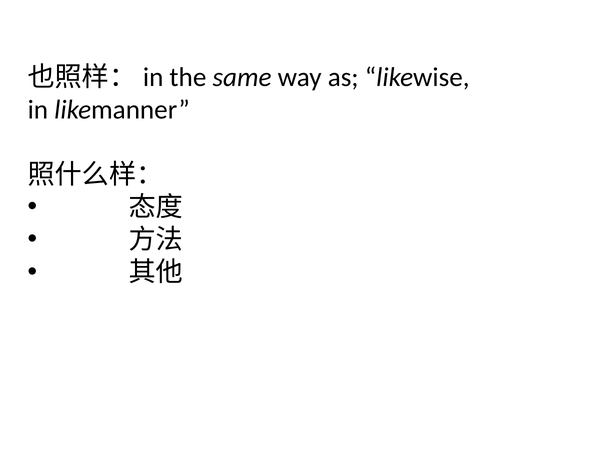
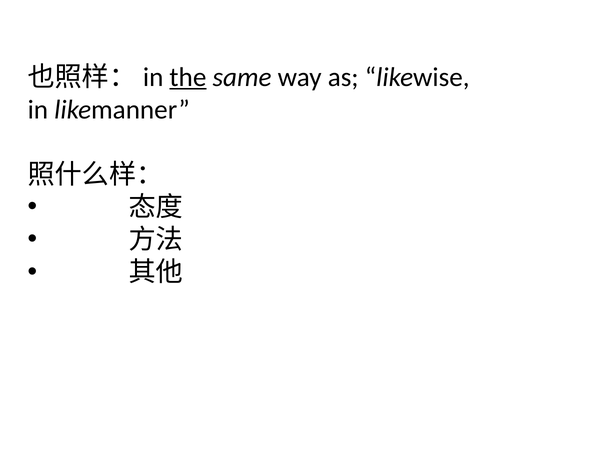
the underline: none -> present
